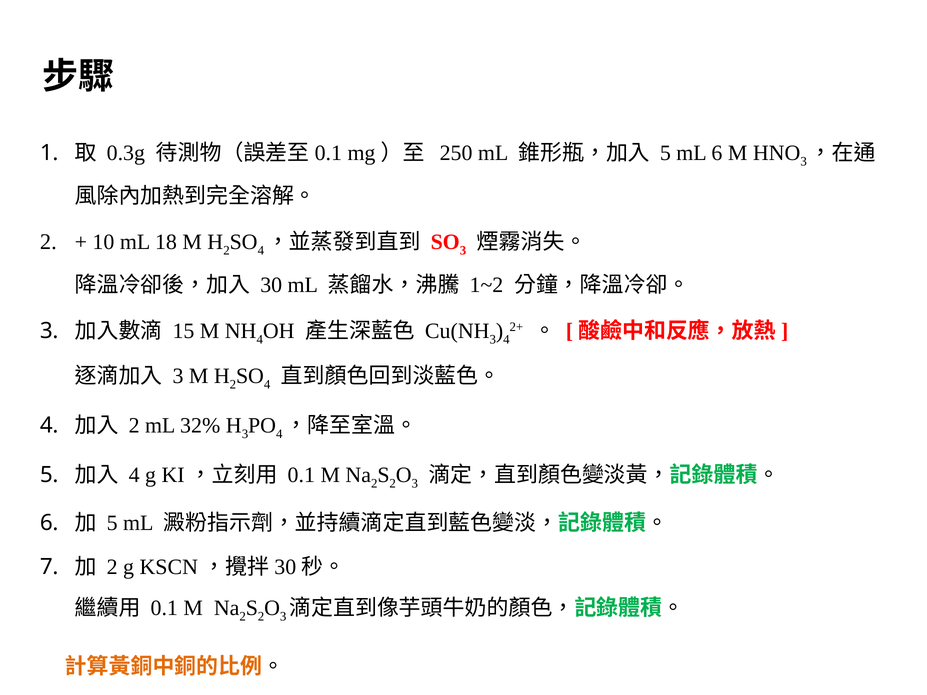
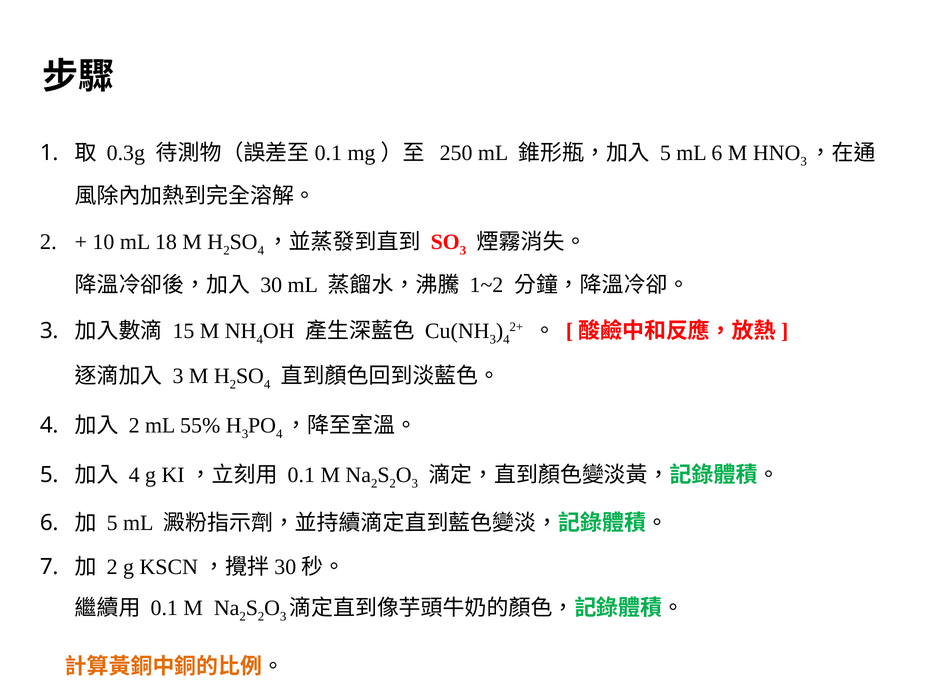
32%: 32% -> 55%
